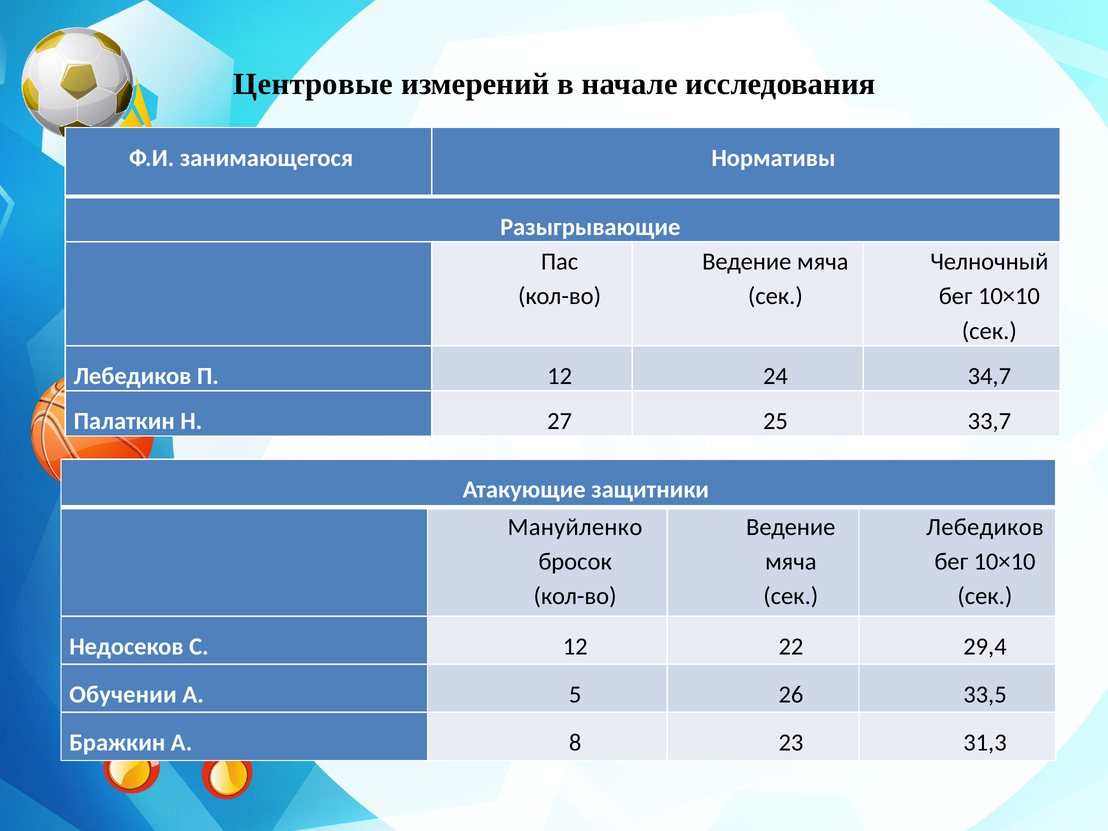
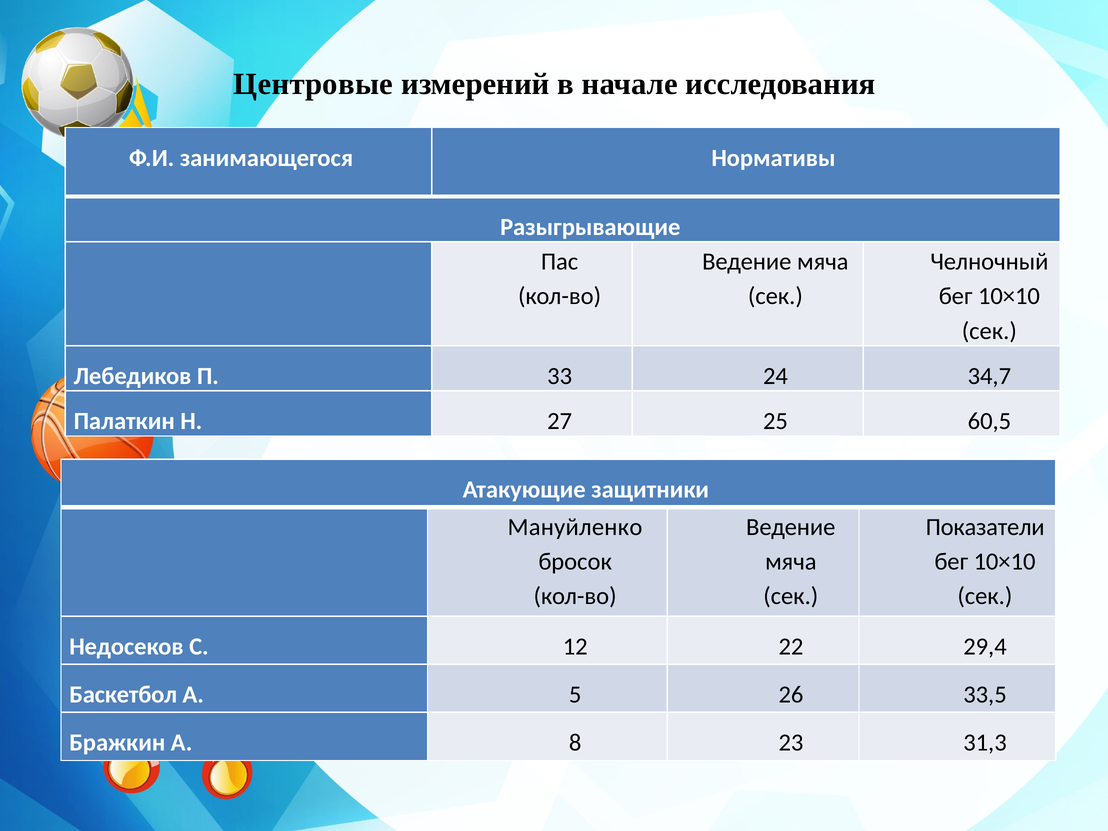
П 12: 12 -> 33
33,7: 33,7 -> 60,5
Лебедиков at (985, 527): Лебедиков -> Показатели
Обучении: Обучении -> Баскетбол
